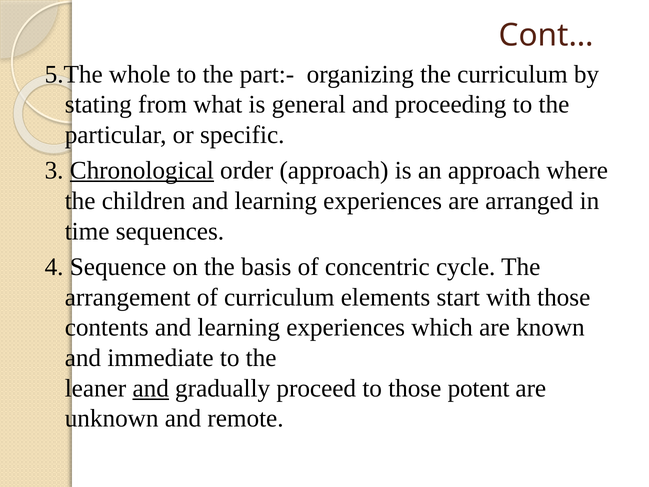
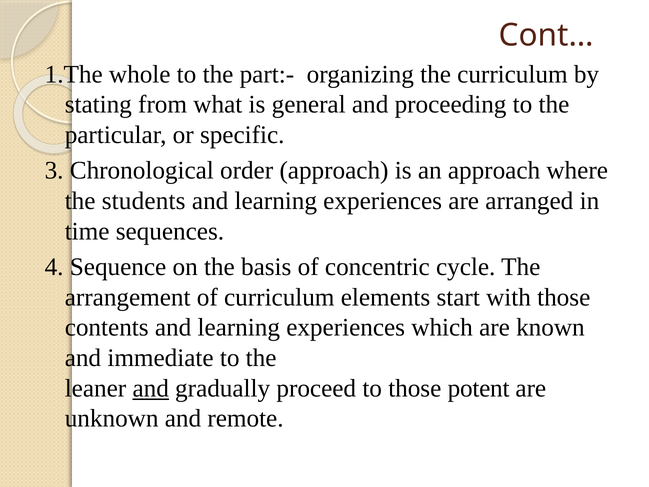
5.The: 5.The -> 1.The
Chronological underline: present -> none
children: children -> students
